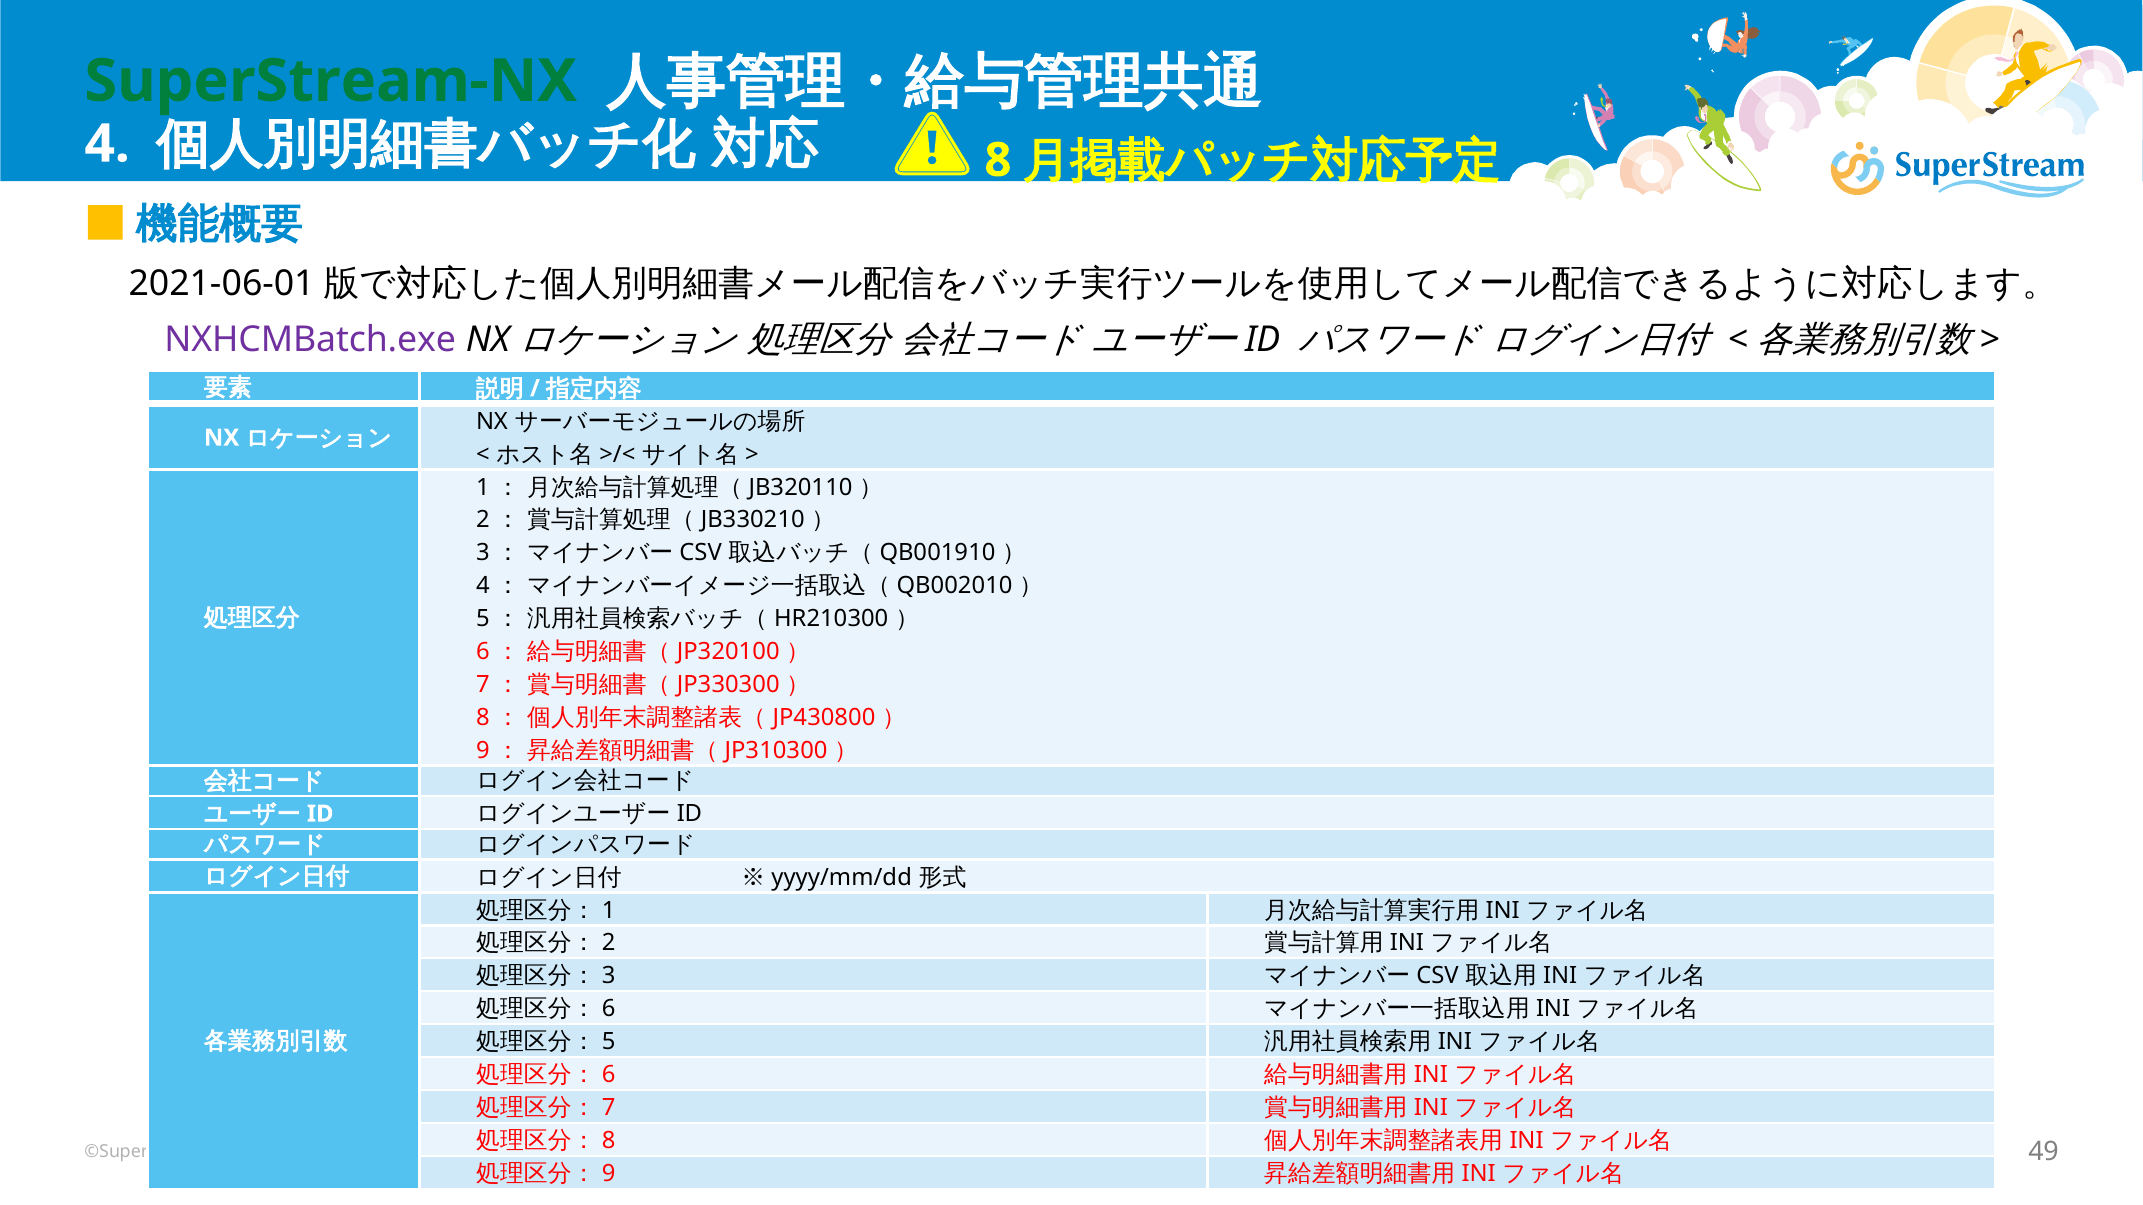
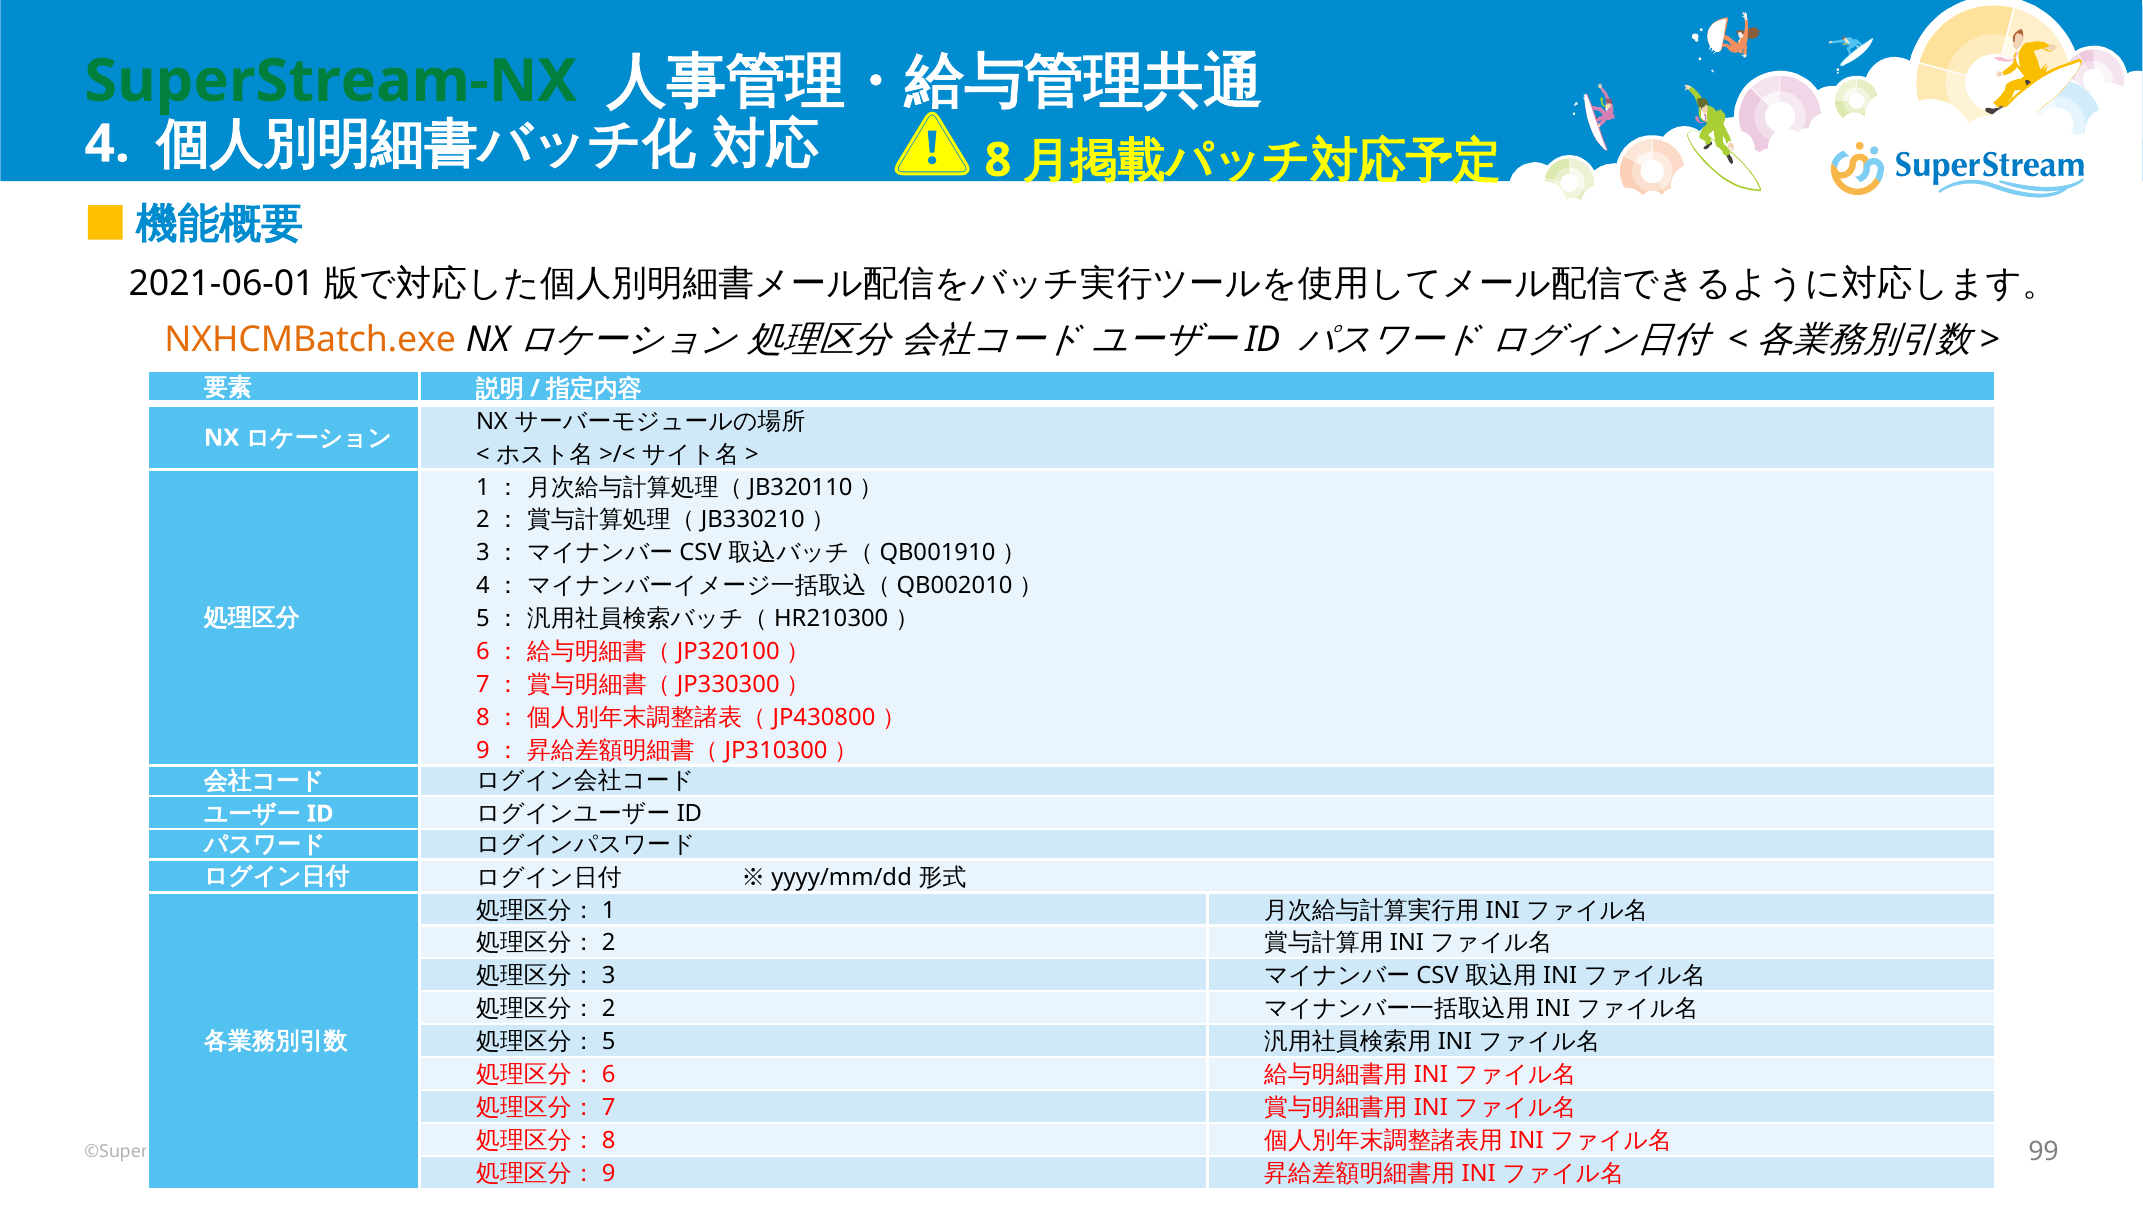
NXHCMBatch.exe colour: purple -> orange
6 at (609, 1009): 6 -> 2
49: 49 -> 99
